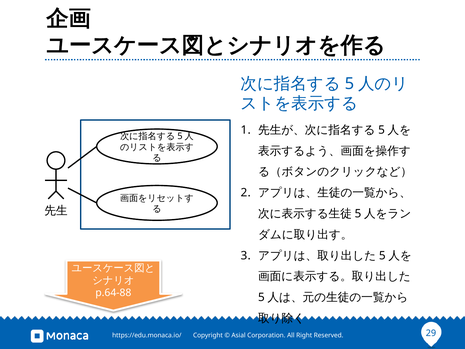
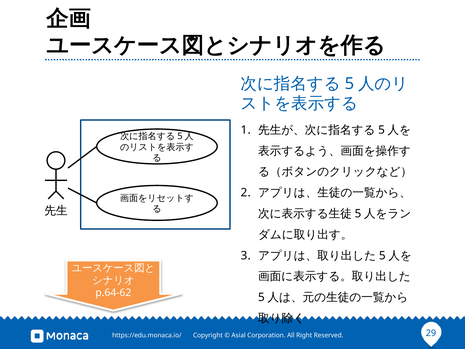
p.64-88: p.64-88 -> p.64-62
